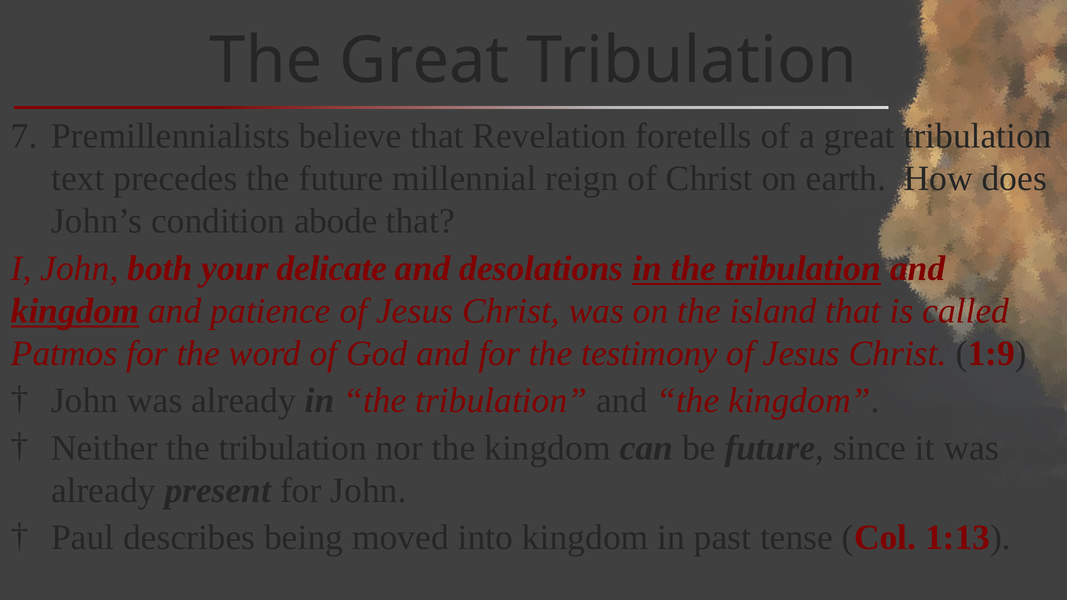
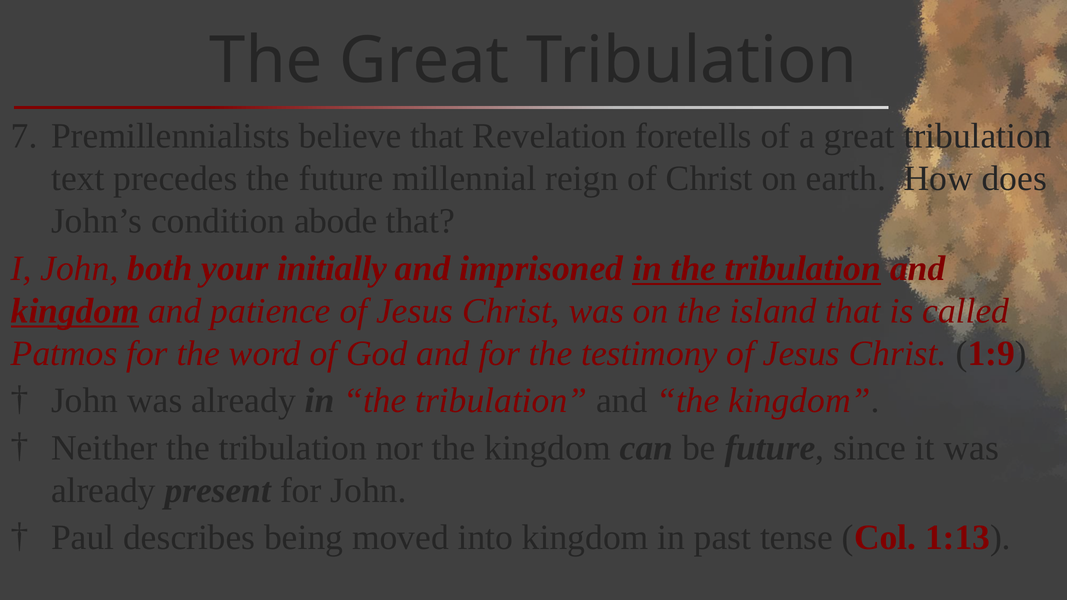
delicate: delicate -> initially
desolations: desolations -> imprisoned
